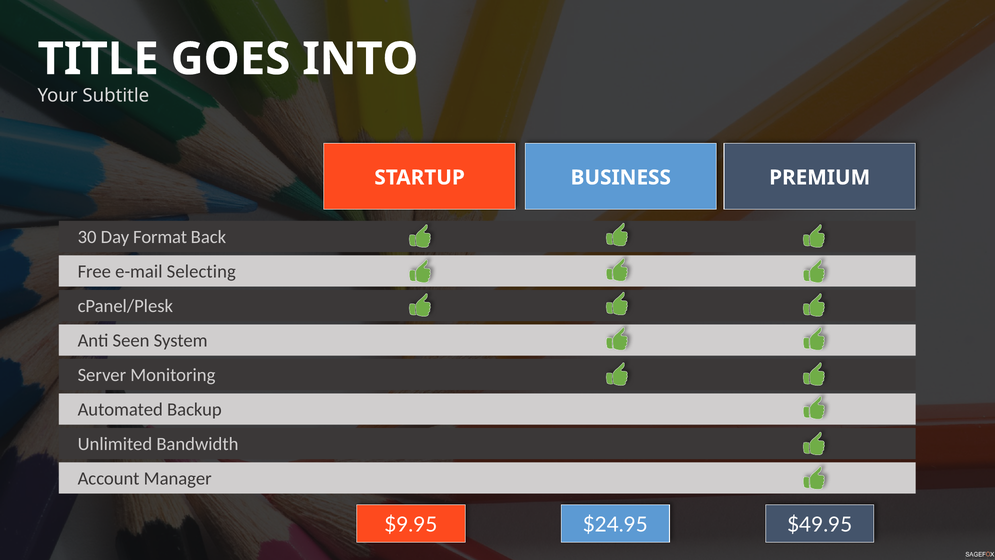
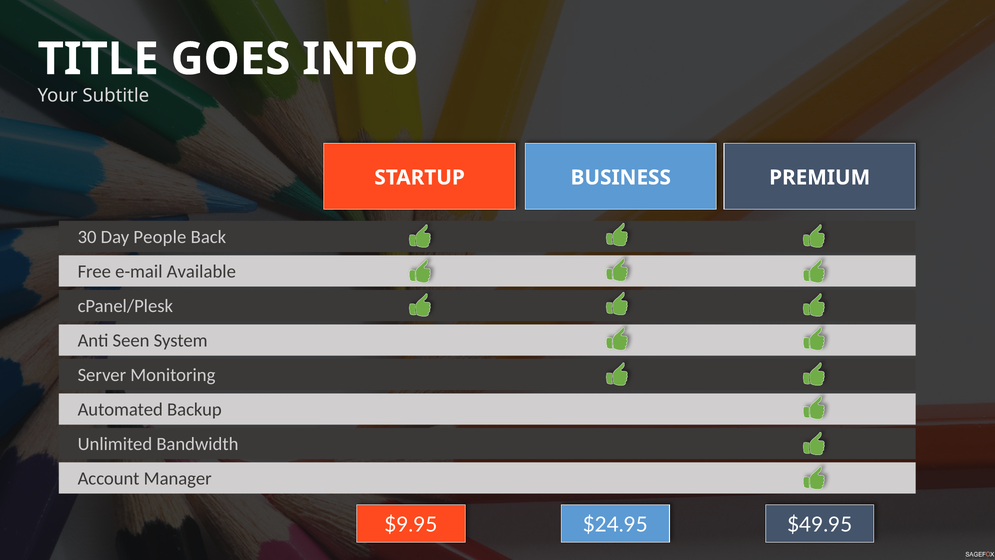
Format: Format -> People
Selecting: Selecting -> Available
